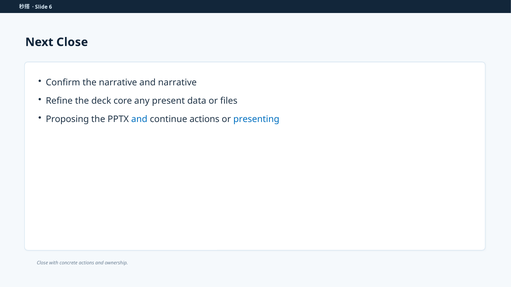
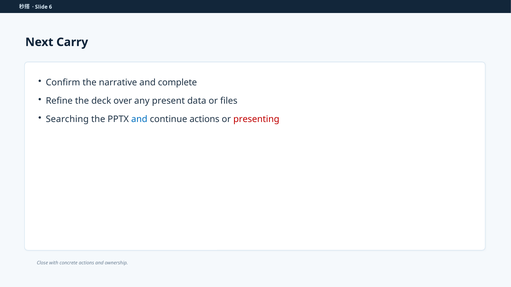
Next Close: Close -> Carry
and narrative: narrative -> complete
core: core -> over
Proposing: Proposing -> Searching
presenting colour: blue -> red
